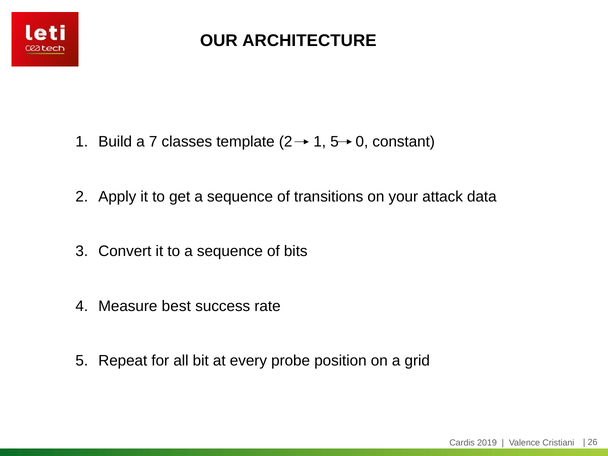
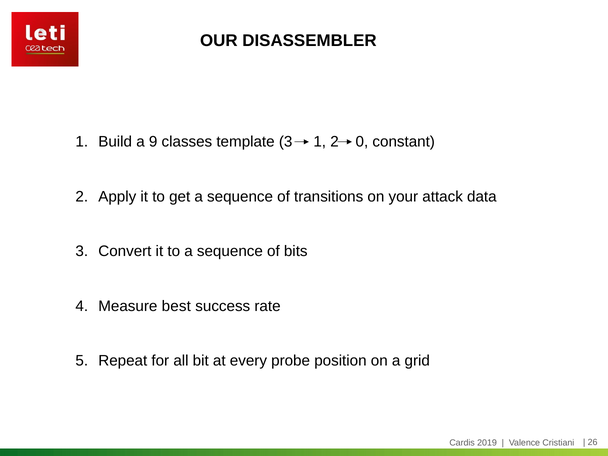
ARCHITECTURE: ARCHITECTURE -> DISASSEMBLER
7: 7 -> 9
template 2: 2 -> 3
1 5: 5 -> 2
